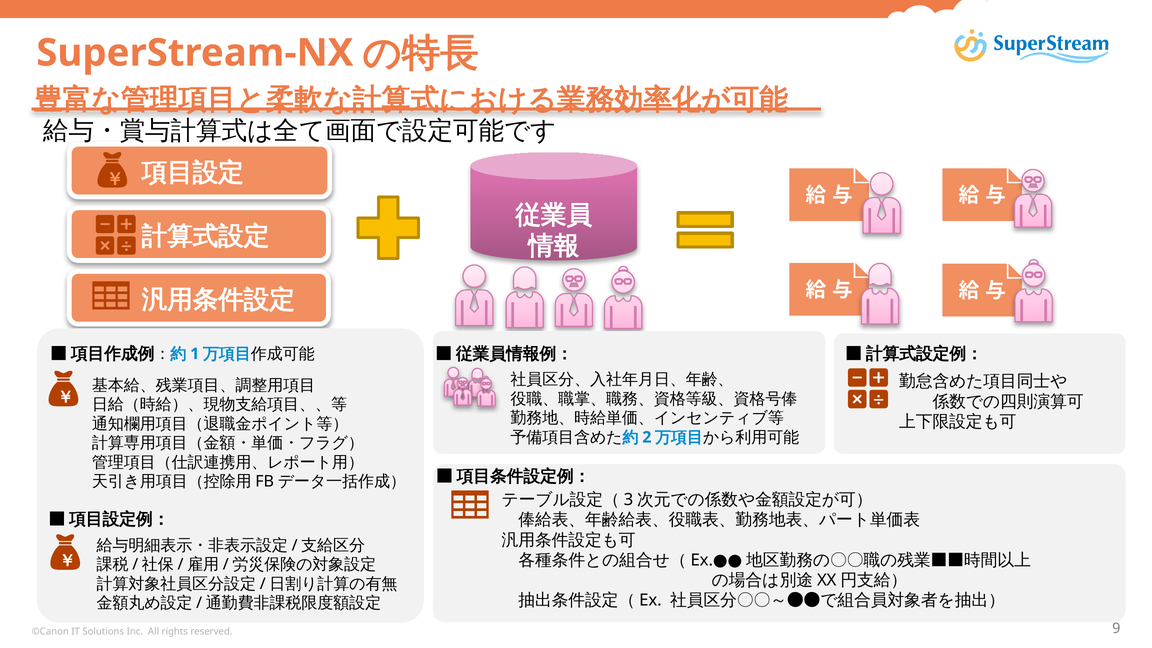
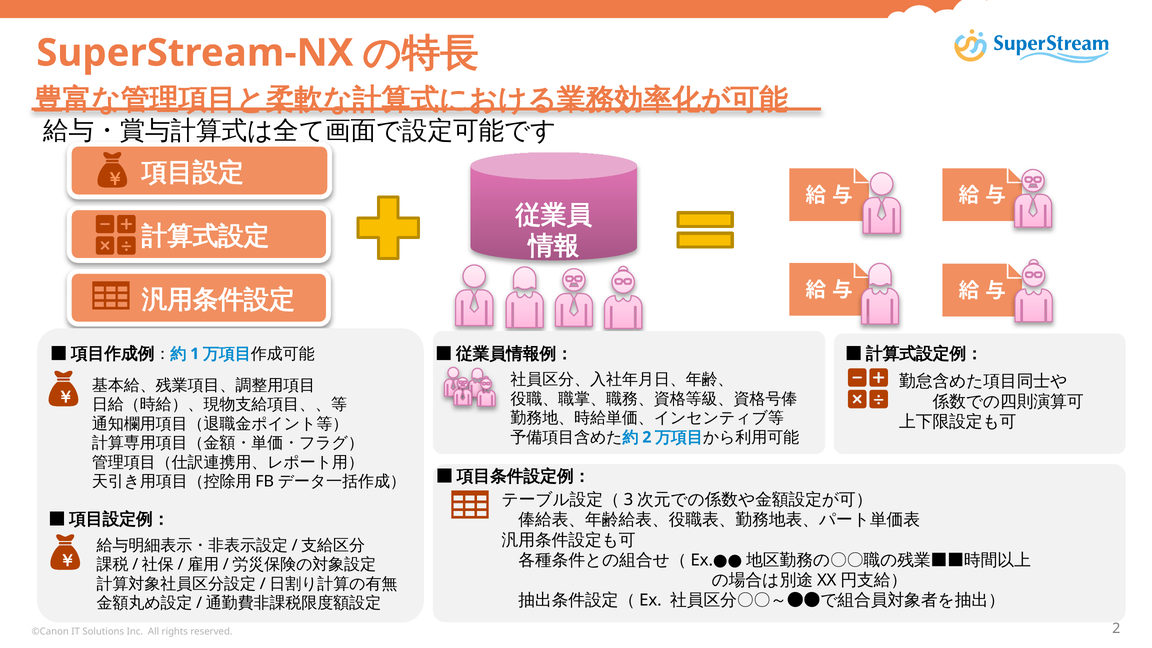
reserved 9: 9 -> 2
